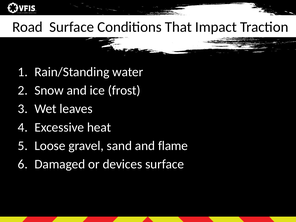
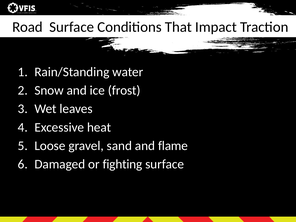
devices: devices -> fighting
